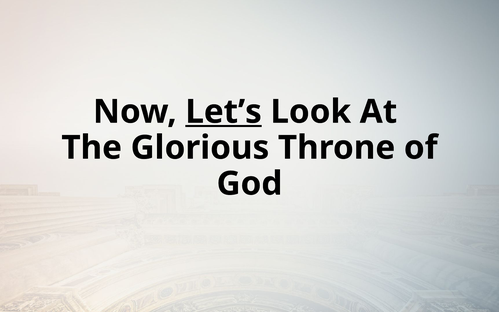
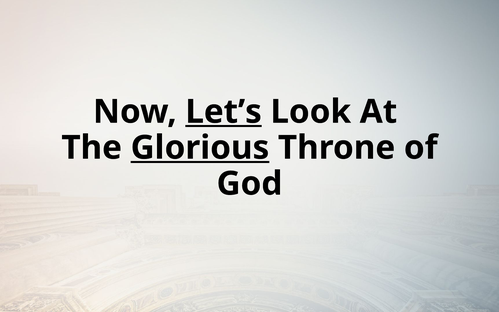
Glorious underline: none -> present
